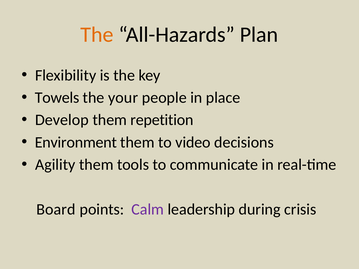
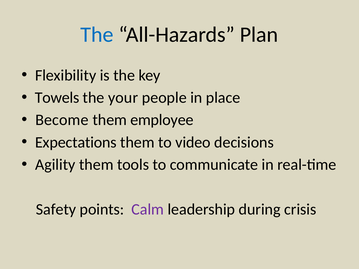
The at (97, 35) colour: orange -> blue
Develop: Develop -> Become
repetition: repetition -> employee
Environment: Environment -> Expectations
Board: Board -> Safety
